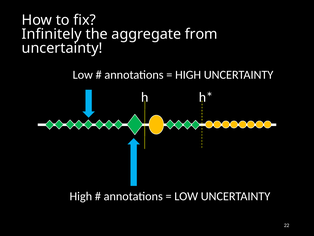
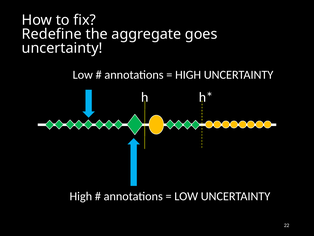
Infinitely: Infinitely -> Redefine
from: from -> goes
